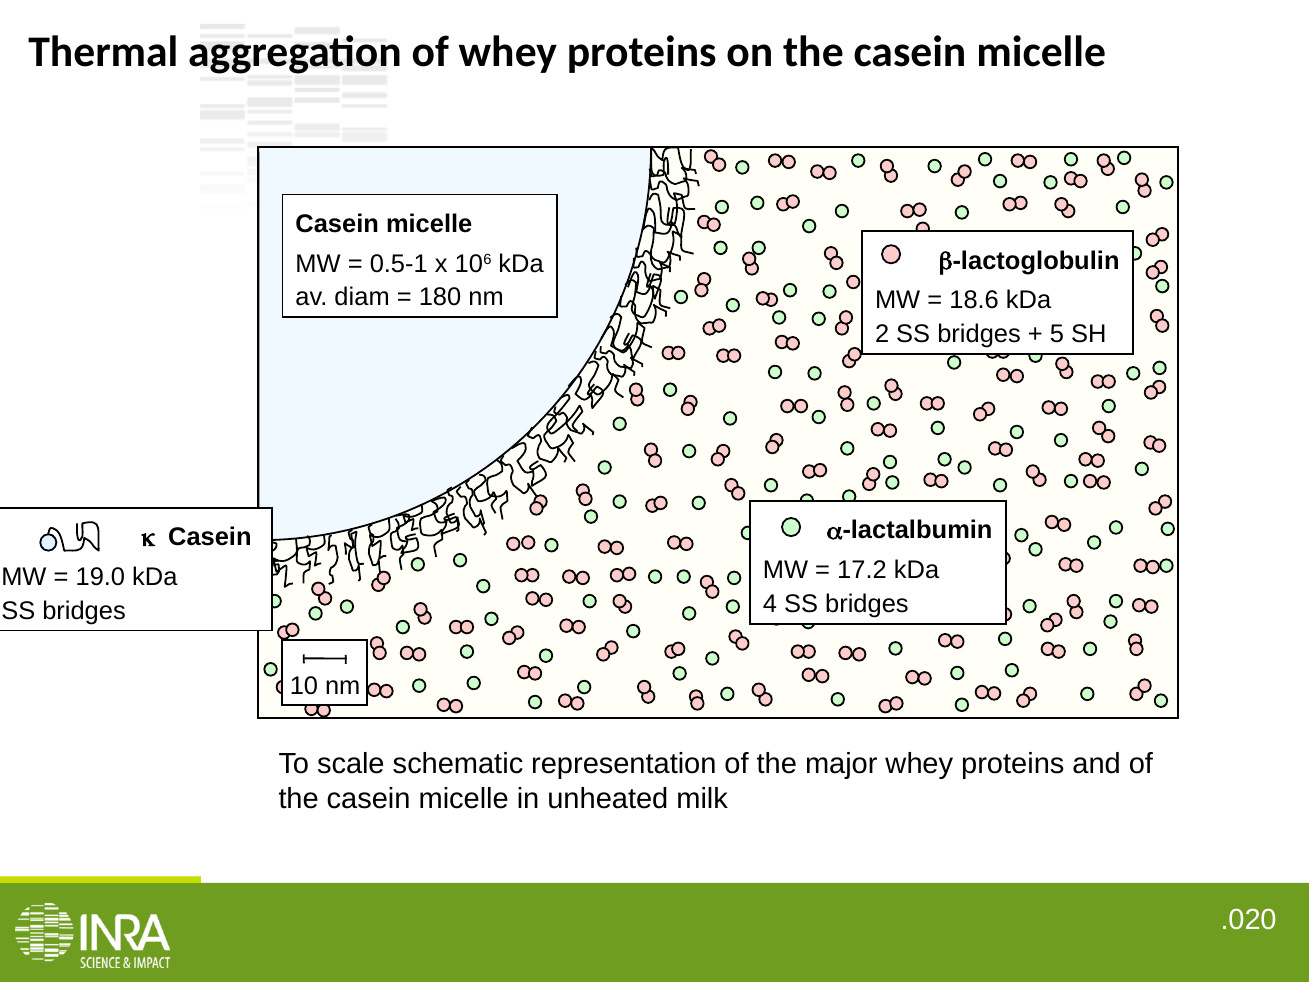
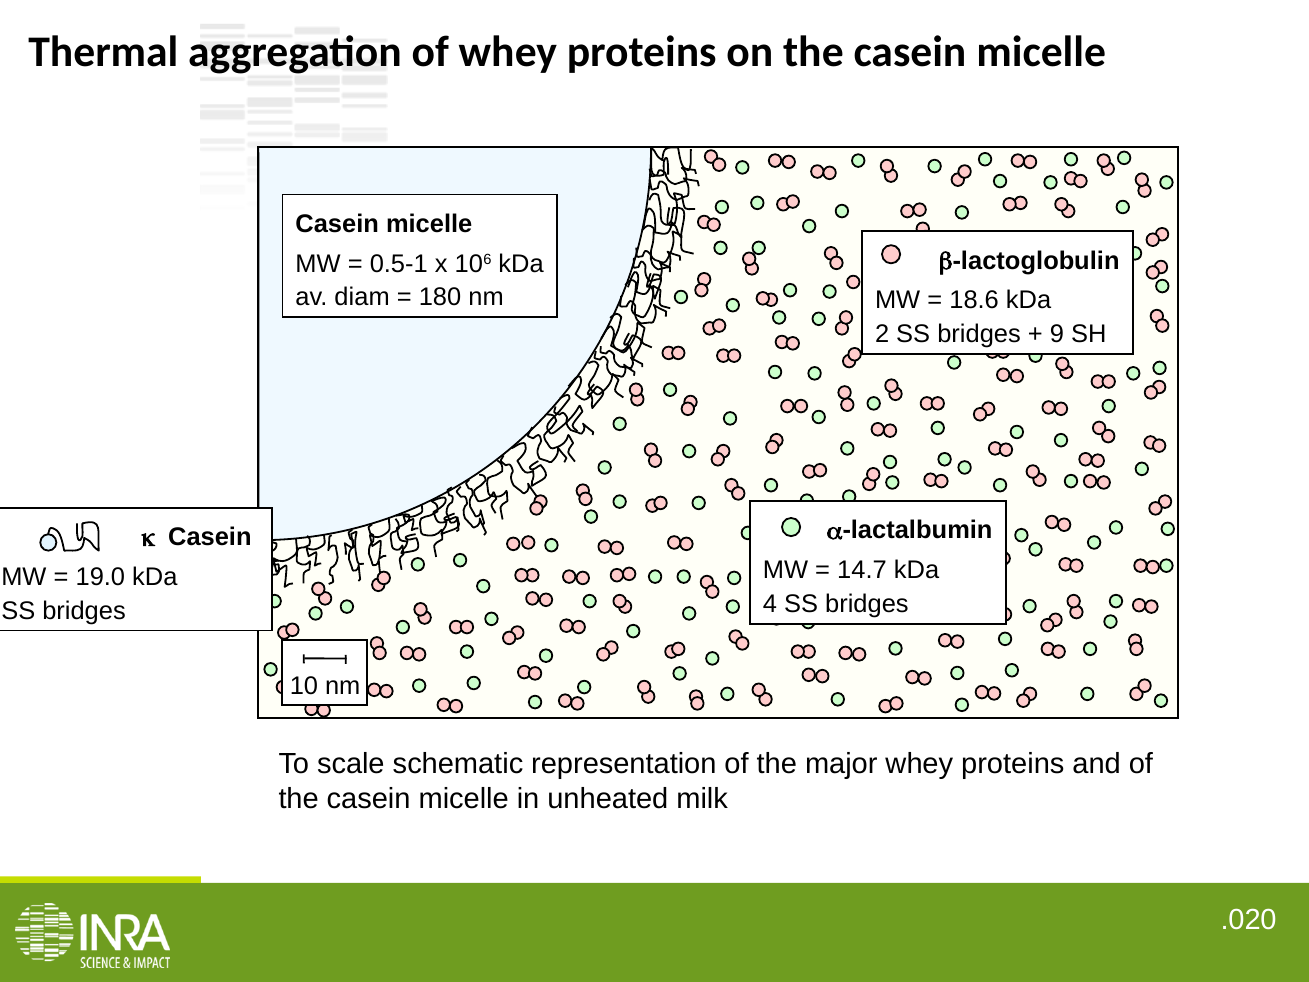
5: 5 -> 9
17.2: 17.2 -> 14.7
